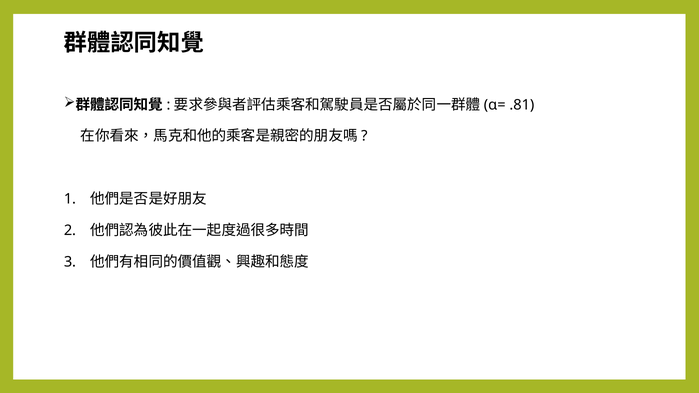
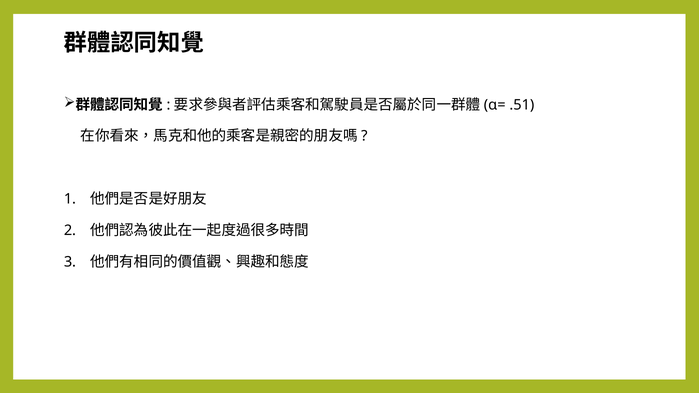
.81: .81 -> .51
